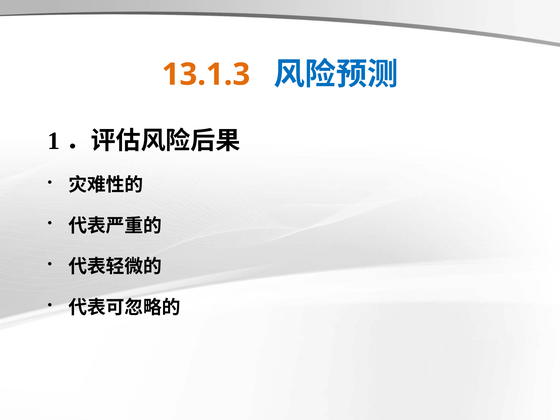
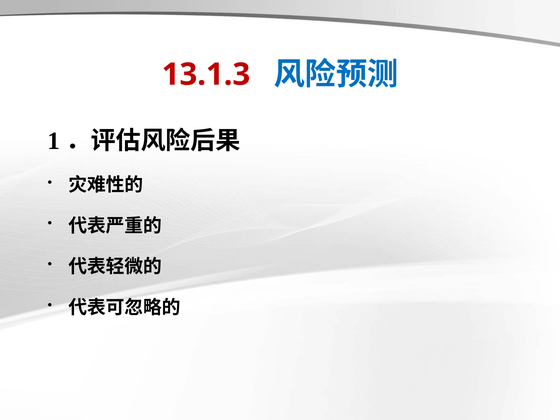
13.1.3 colour: orange -> red
